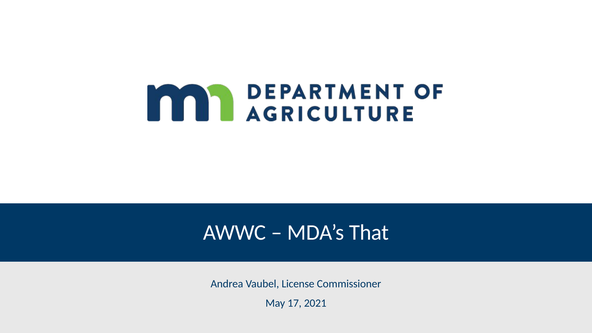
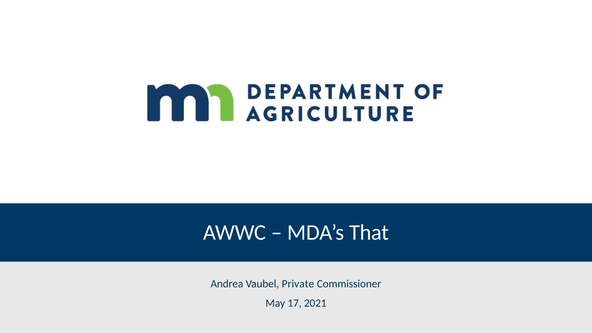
License: License -> Private
